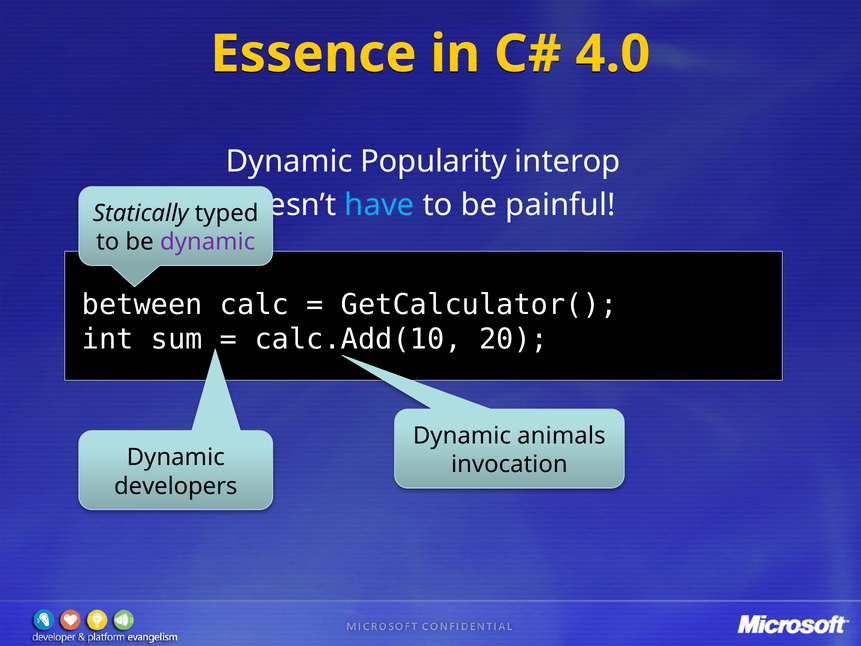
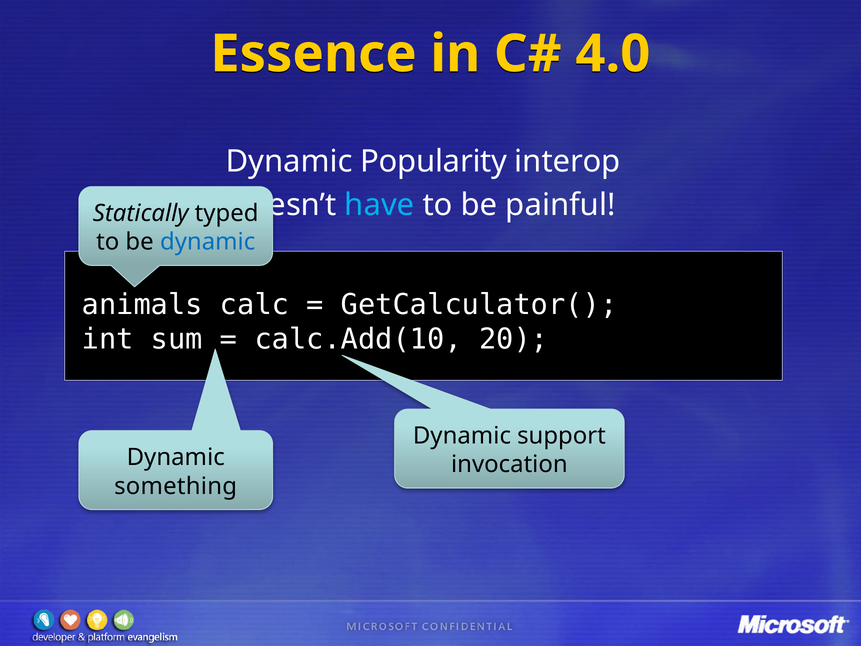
dynamic at (208, 242) colour: purple -> blue
between: between -> animals
animals: animals -> support
developers: developers -> something
